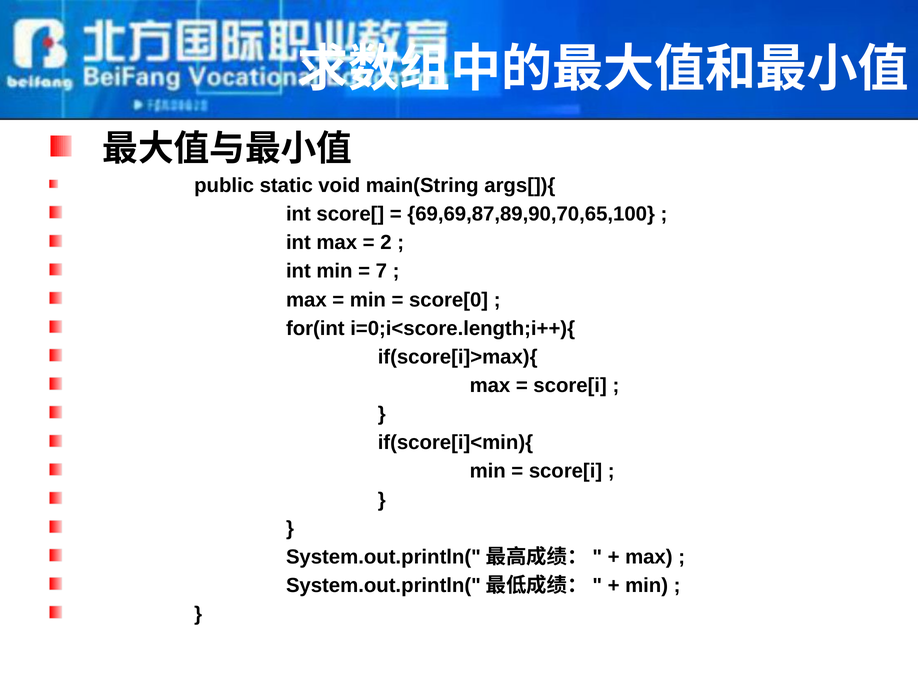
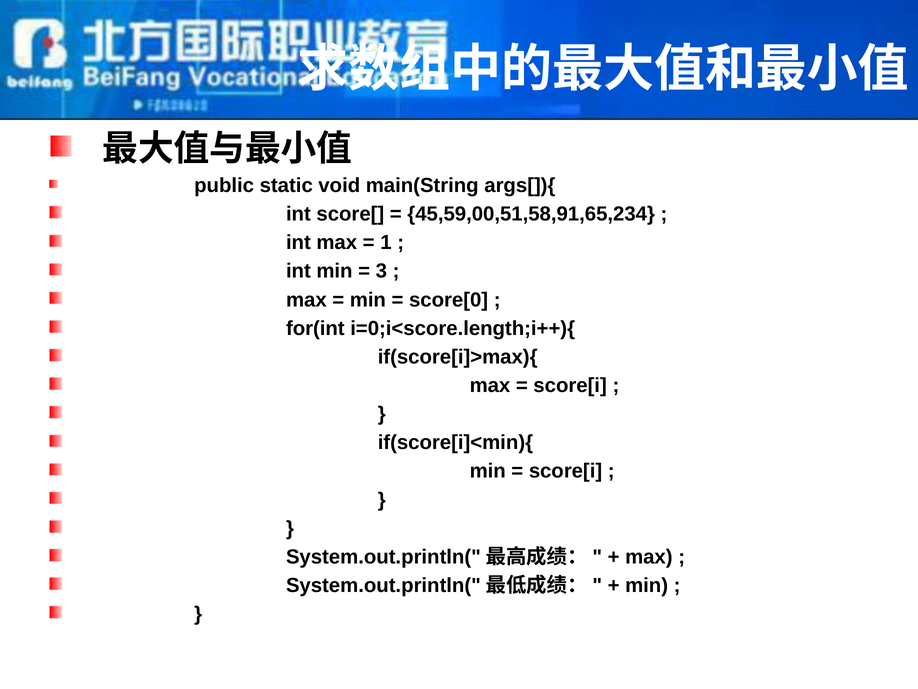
69,69,87,89,90,70,65,100: 69,69,87,89,90,70,65,100 -> 45,59,00,51,58,91,65,234
2: 2 -> 1
7: 7 -> 3
